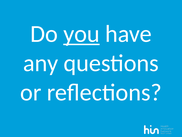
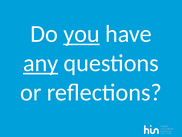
any underline: none -> present
